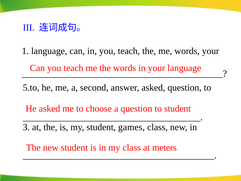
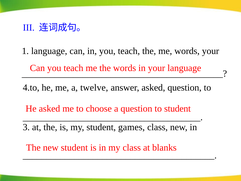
5.to: 5.to -> 4.to
second: second -> twelve
meters: meters -> blanks
